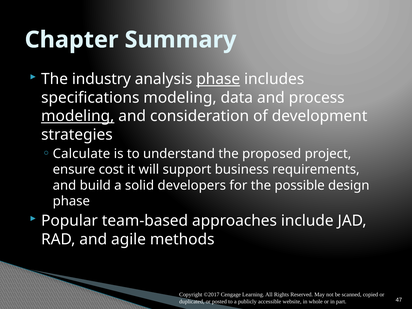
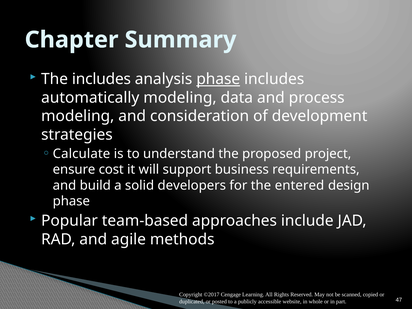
The industry: industry -> includes
specifications: specifications -> automatically
modeling at (78, 116) underline: present -> none
possible: possible -> entered
